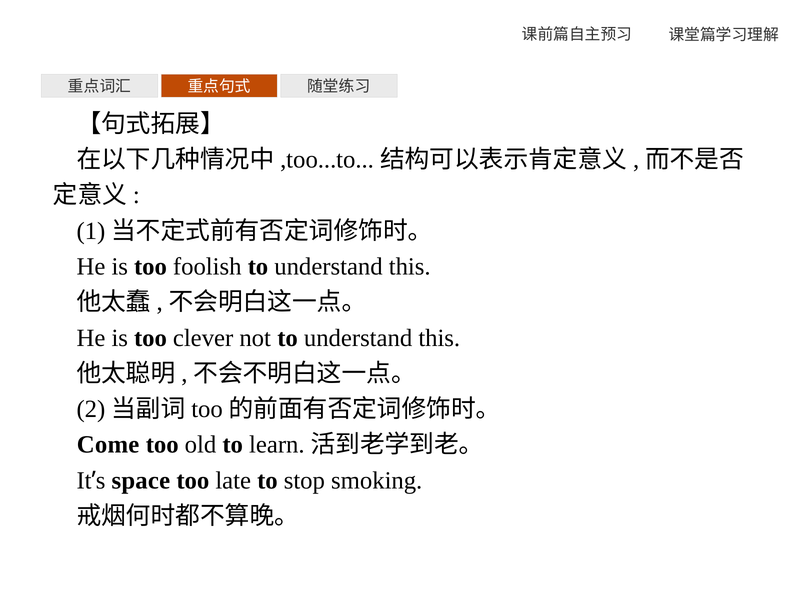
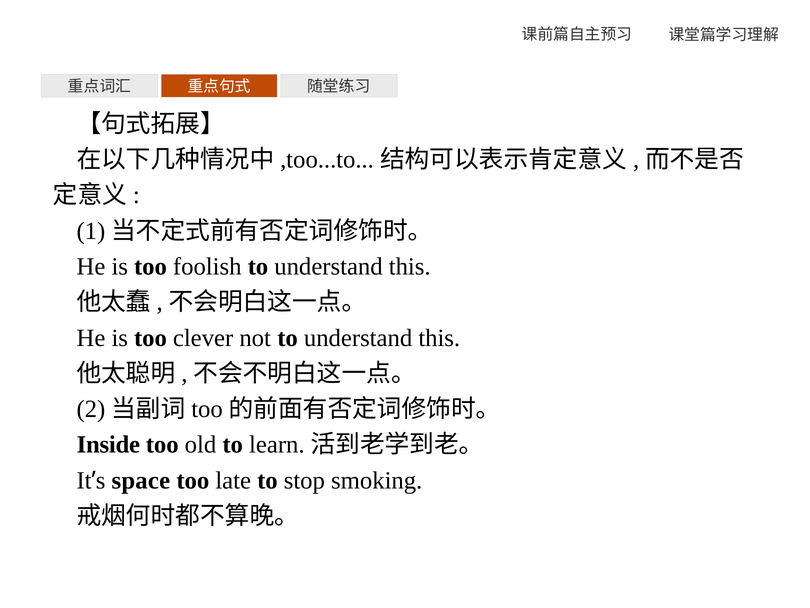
Come: Come -> Inside
